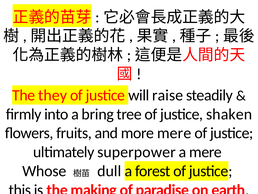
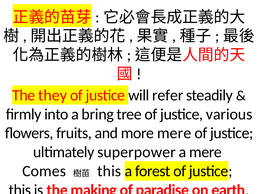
raise: raise -> refer
shaken: shaken -> various
Whose: Whose -> Comes
dull at (109, 171): dull -> this
